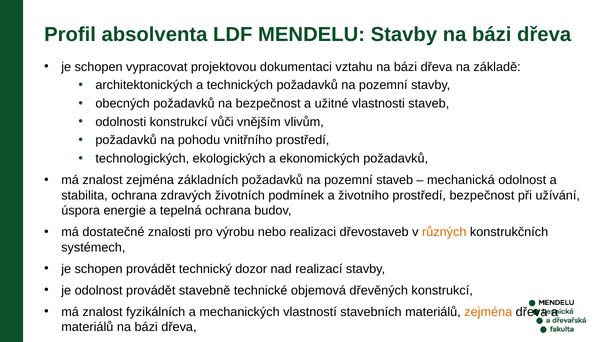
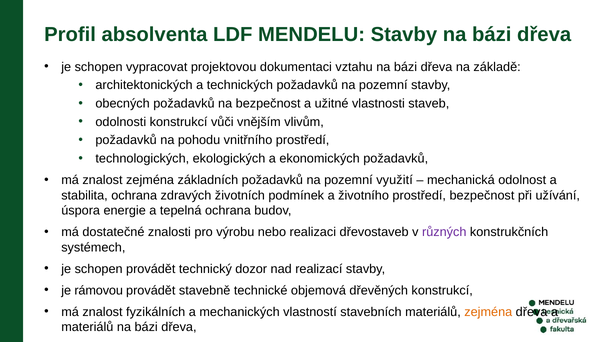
pozemní staveb: staveb -> využití
různých colour: orange -> purple
je odolnost: odolnost -> rámovou
